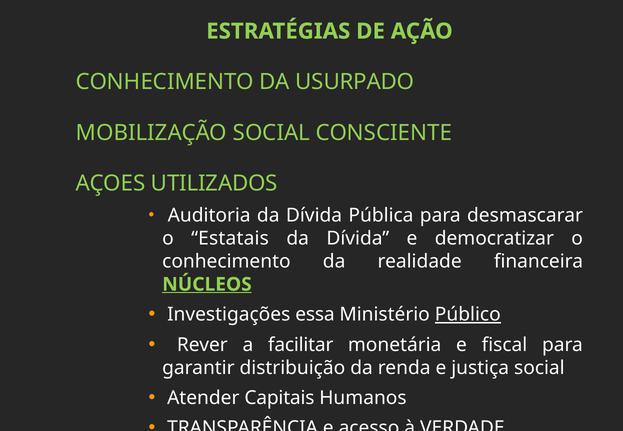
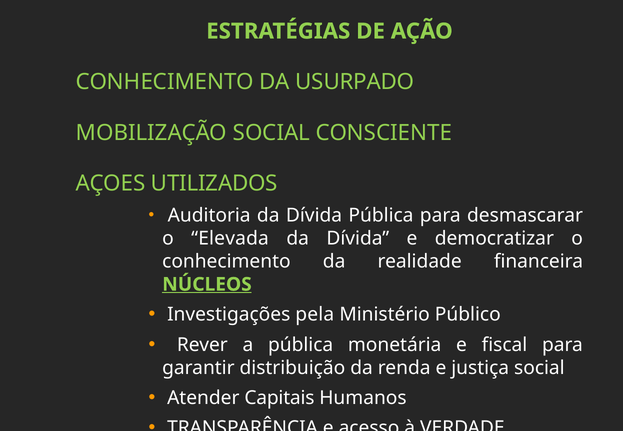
Estatais: Estatais -> Elevada
essa: essa -> pela
Público underline: present -> none
a facilitar: facilitar -> pública
